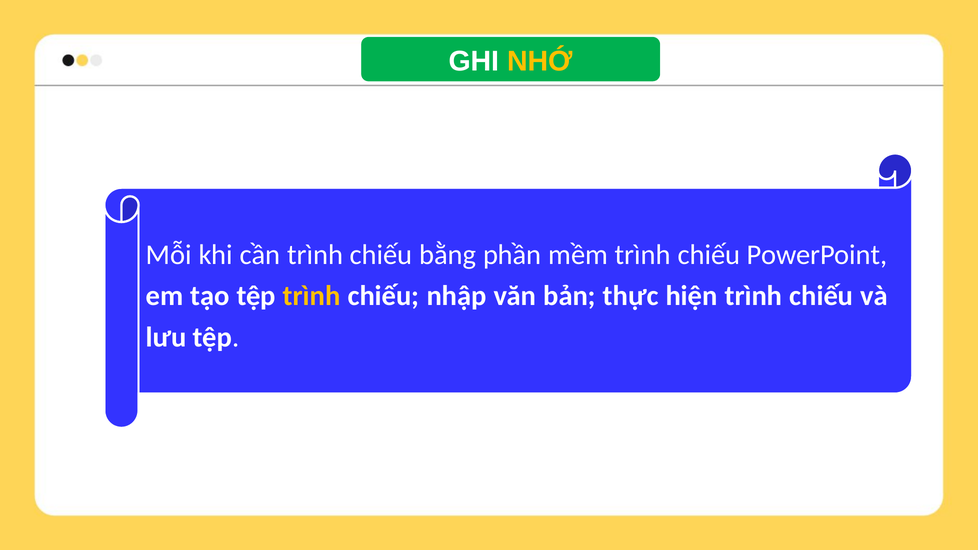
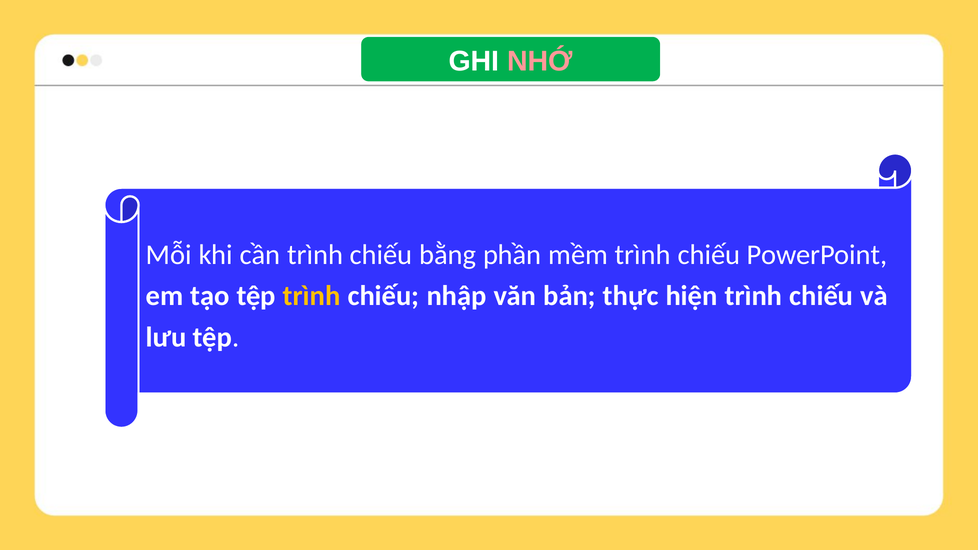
NHỚ colour: yellow -> pink
